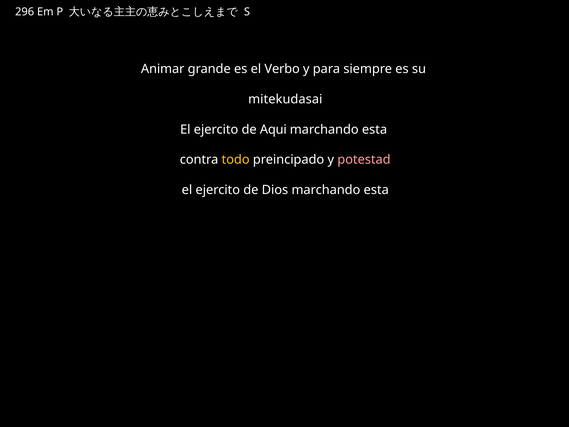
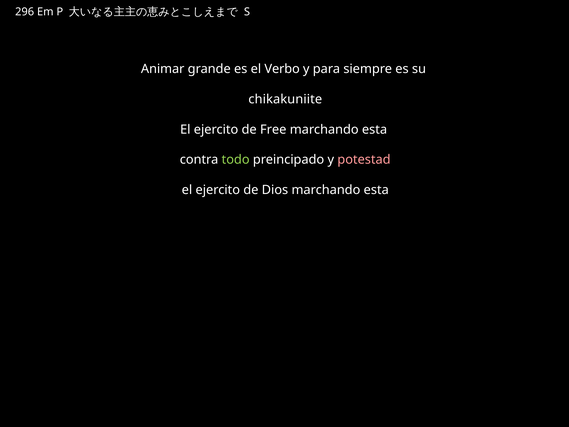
mitekudasai: mitekudasai -> chikakuniite
Aqui: Aqui -> Free
todo colour: yellow -> light green
